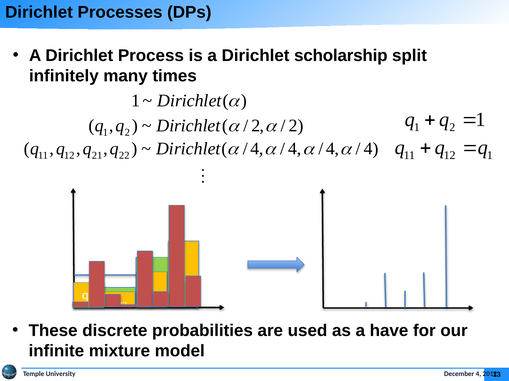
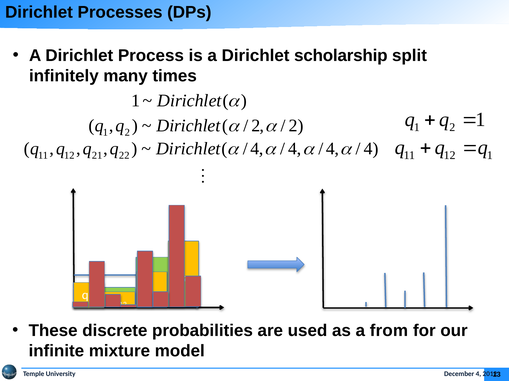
have: have -> from
